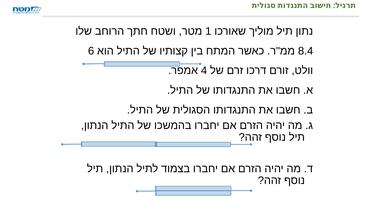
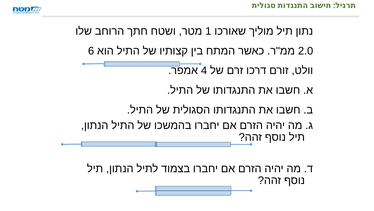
8.4: 8.4 -> 2.0
